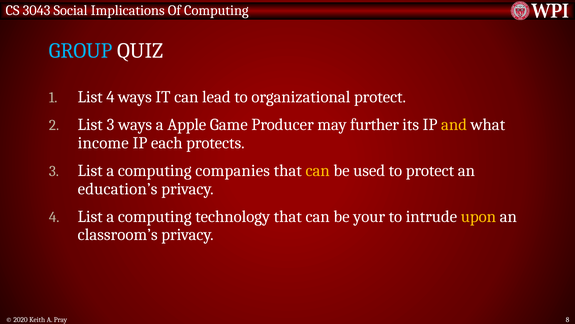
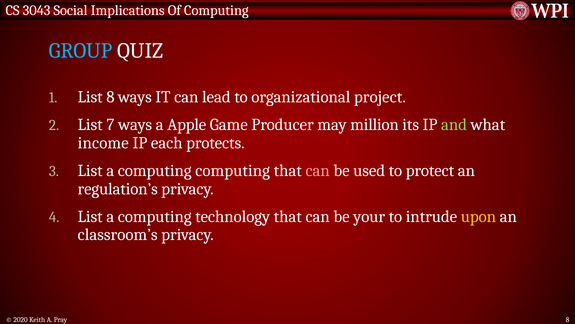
List 4: 4 -> 8
organizational protect: protect -> project
List 3: 3 -> 7
further: further -> million
and colour: yellow -> light green
computing companies: companies -> computing
can at (318, 170) colour: yellow -> pink
education’s: education’s -> regulation’s
